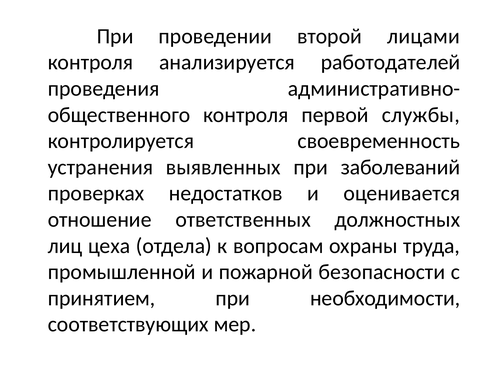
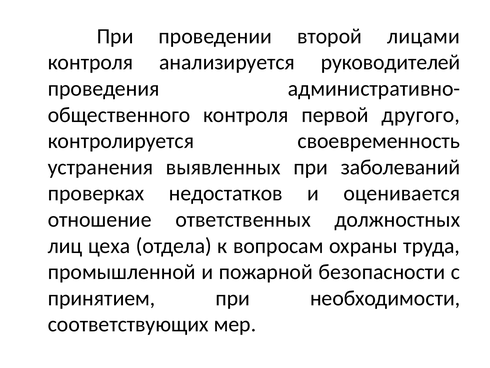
работодателей: работодателей -> руководителей
службы: службы -> другого
